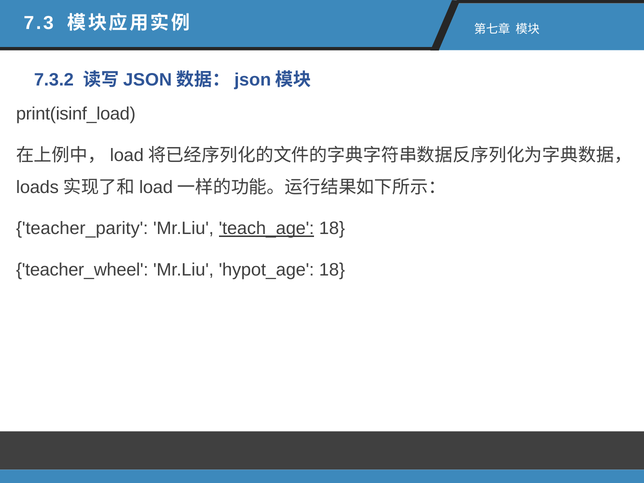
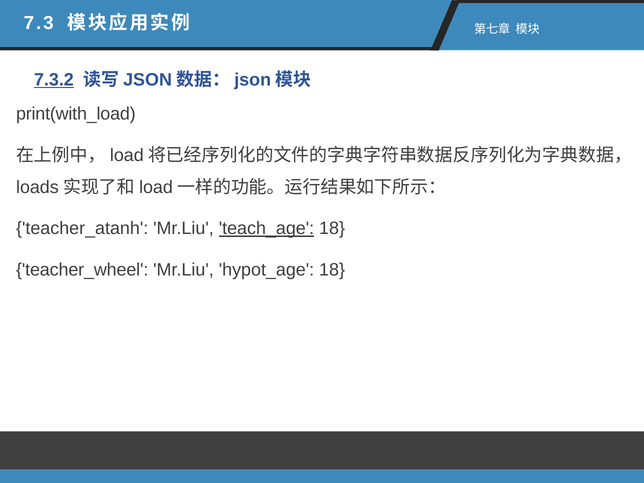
7.3.2 underline: none -> present
print(isinf_load: print(isinf_load -> print(with_load
teacher_parity: teacher_parity -> teacher_atanh
